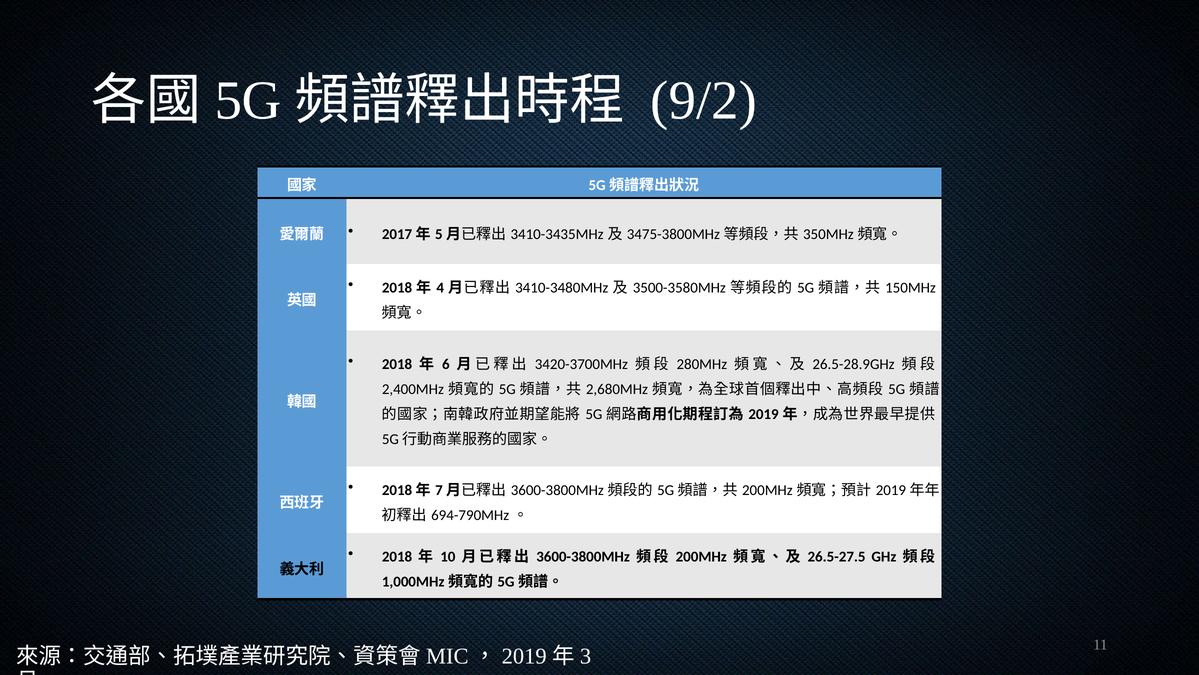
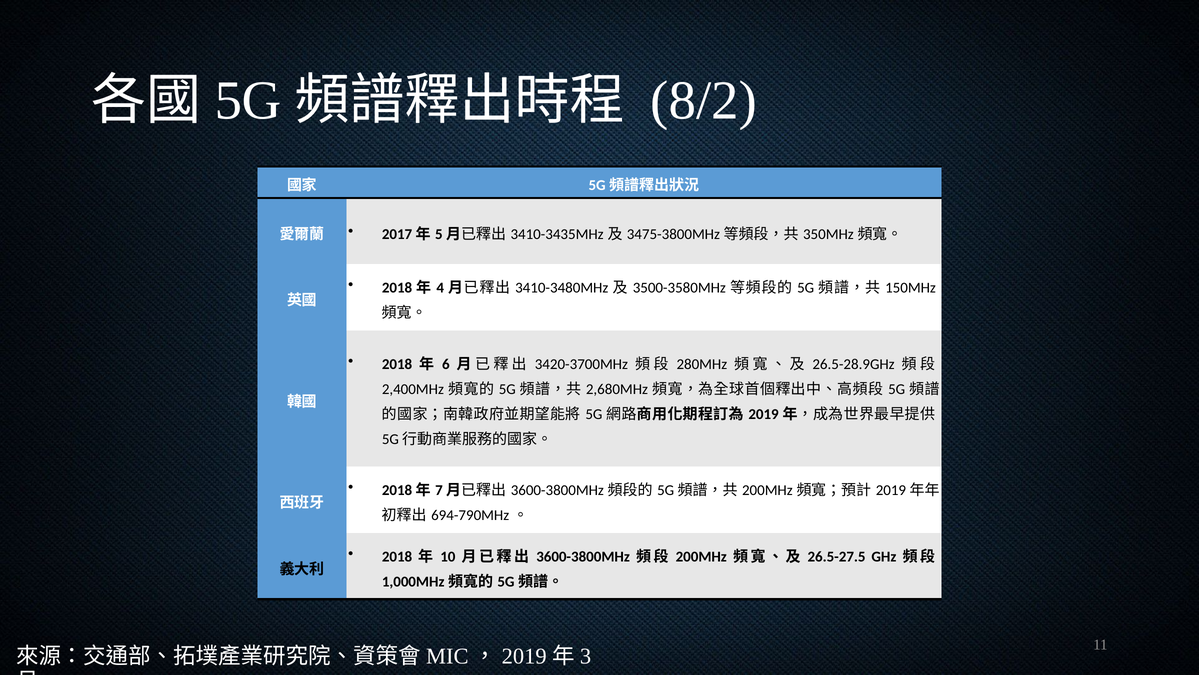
9/2: 9/2 -> 8/2
